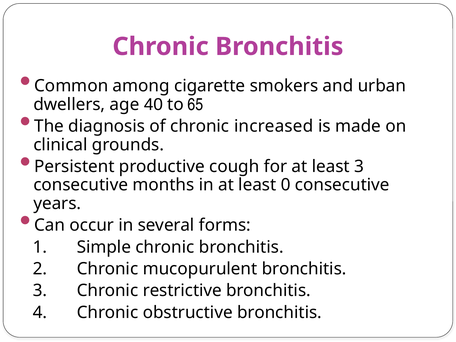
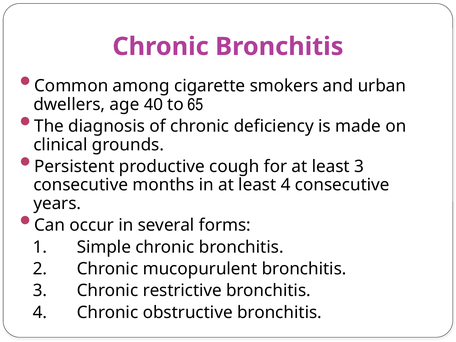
increased: increased -> deficiency
least 0: 0 -> 4
